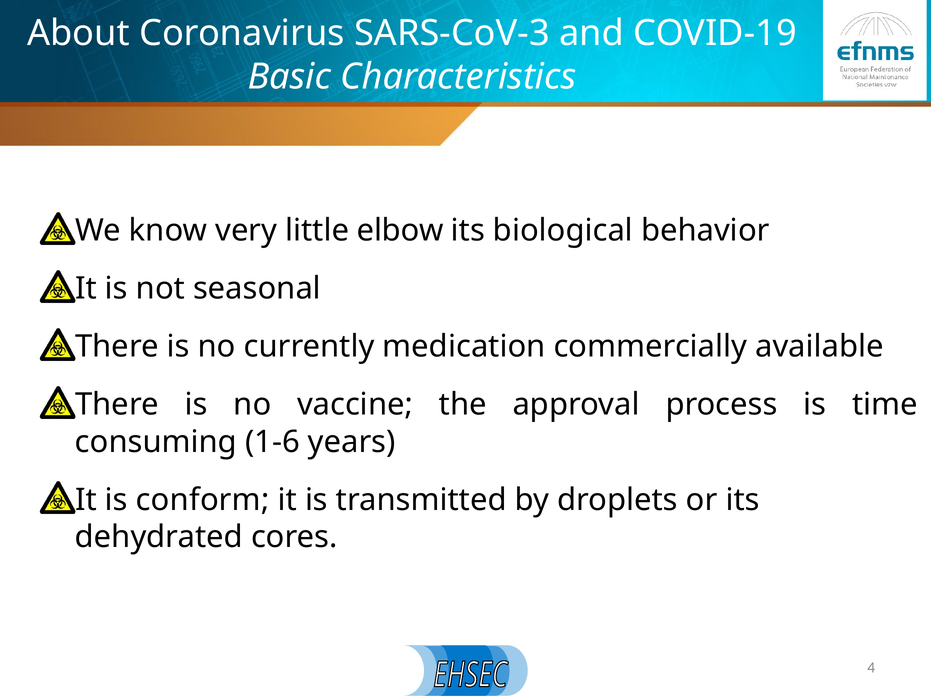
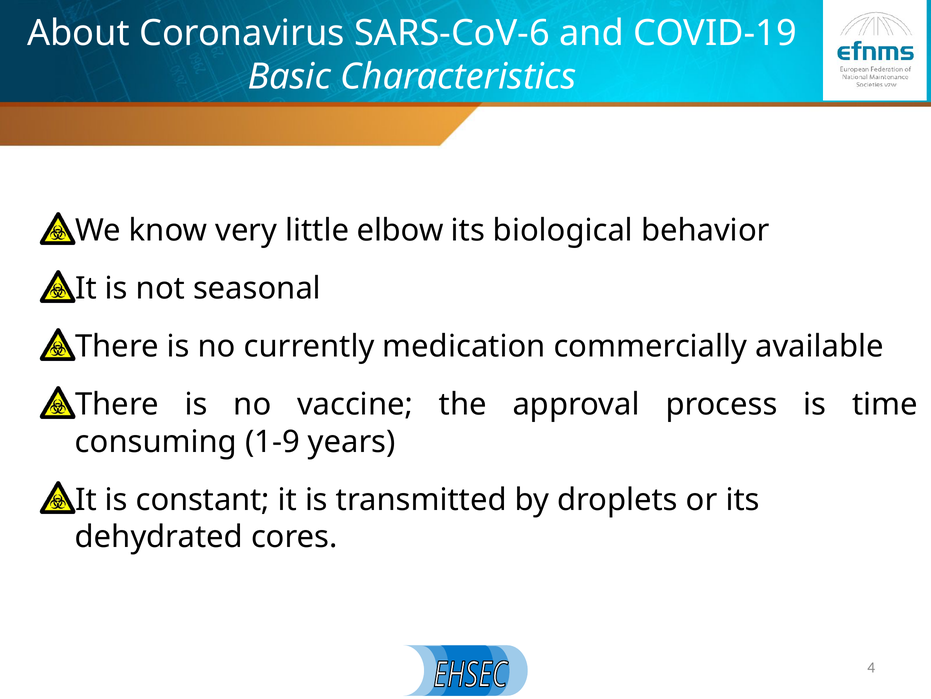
SARS-CoV-3: SARS-CoV-3 -> SARS-CoV-6
1-6: 1-6 -> 1-9
conform: conform -> constant
